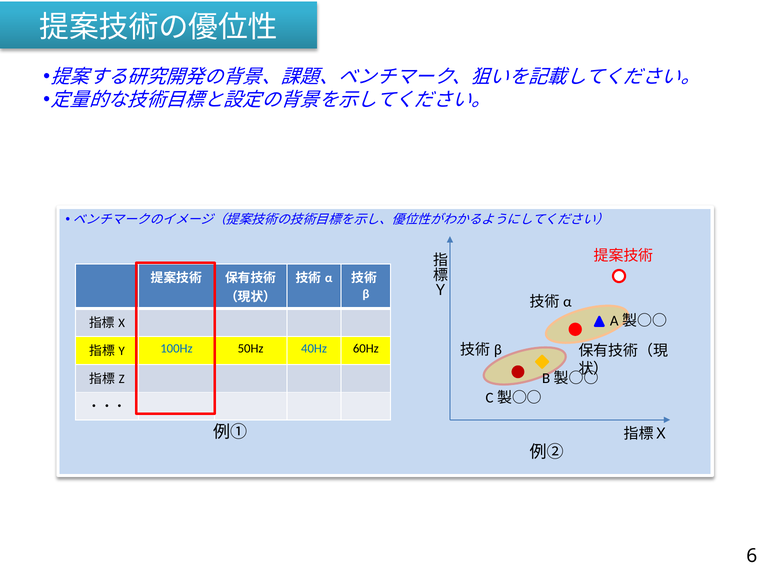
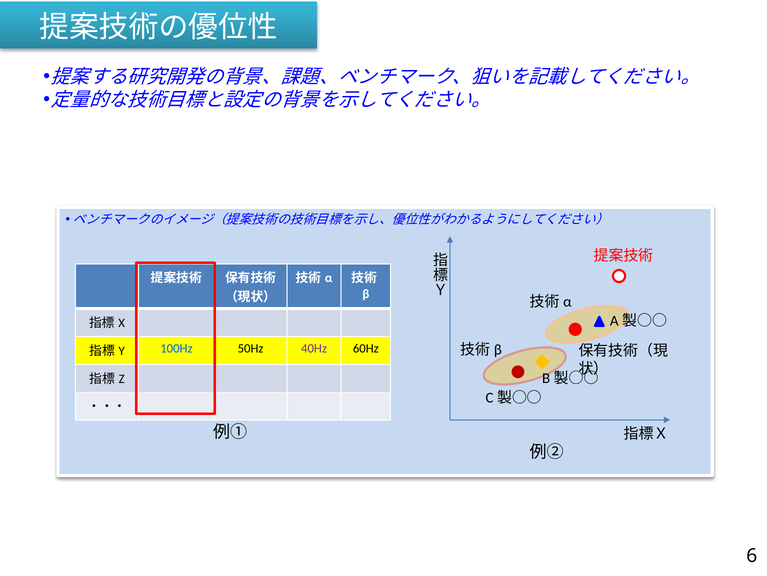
40Hz colour: blue -> purple
